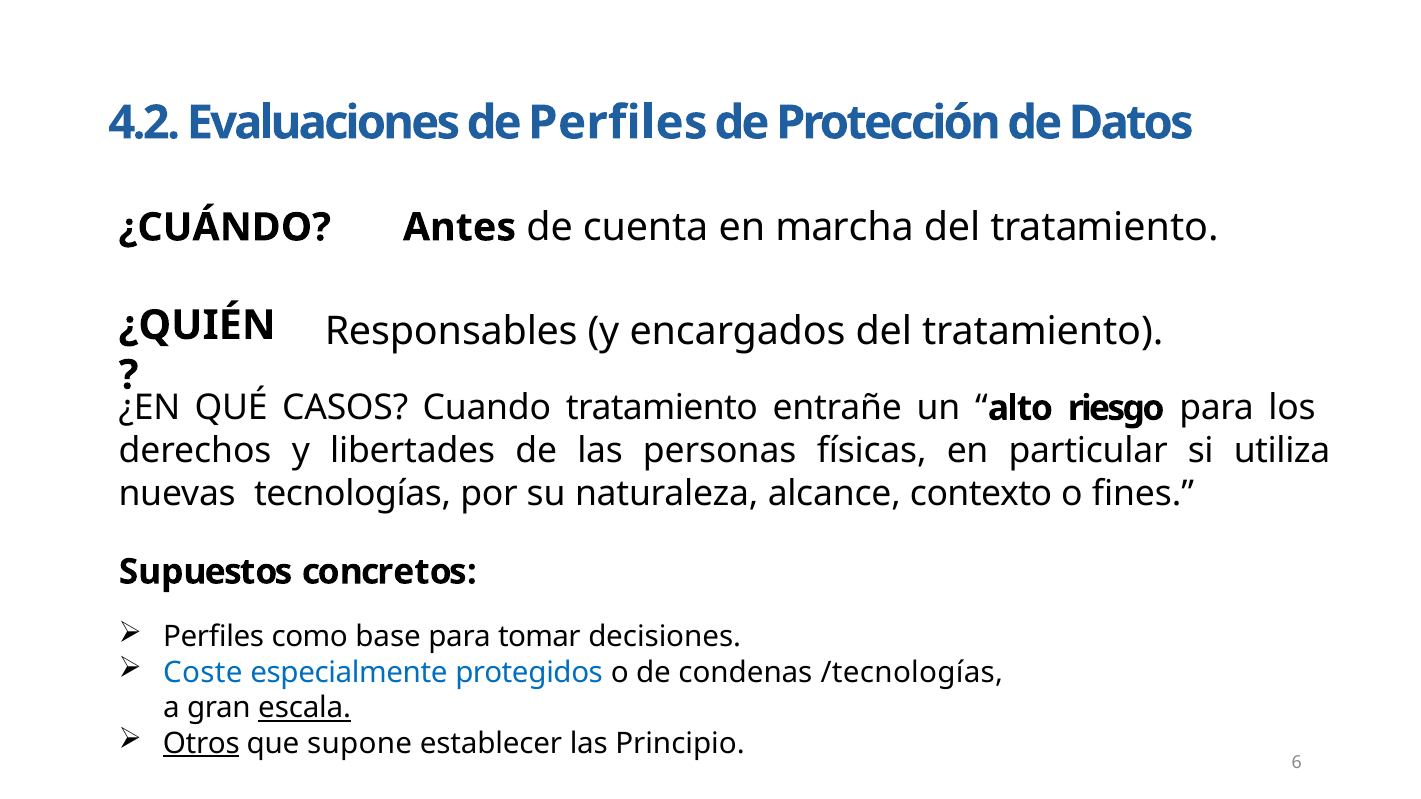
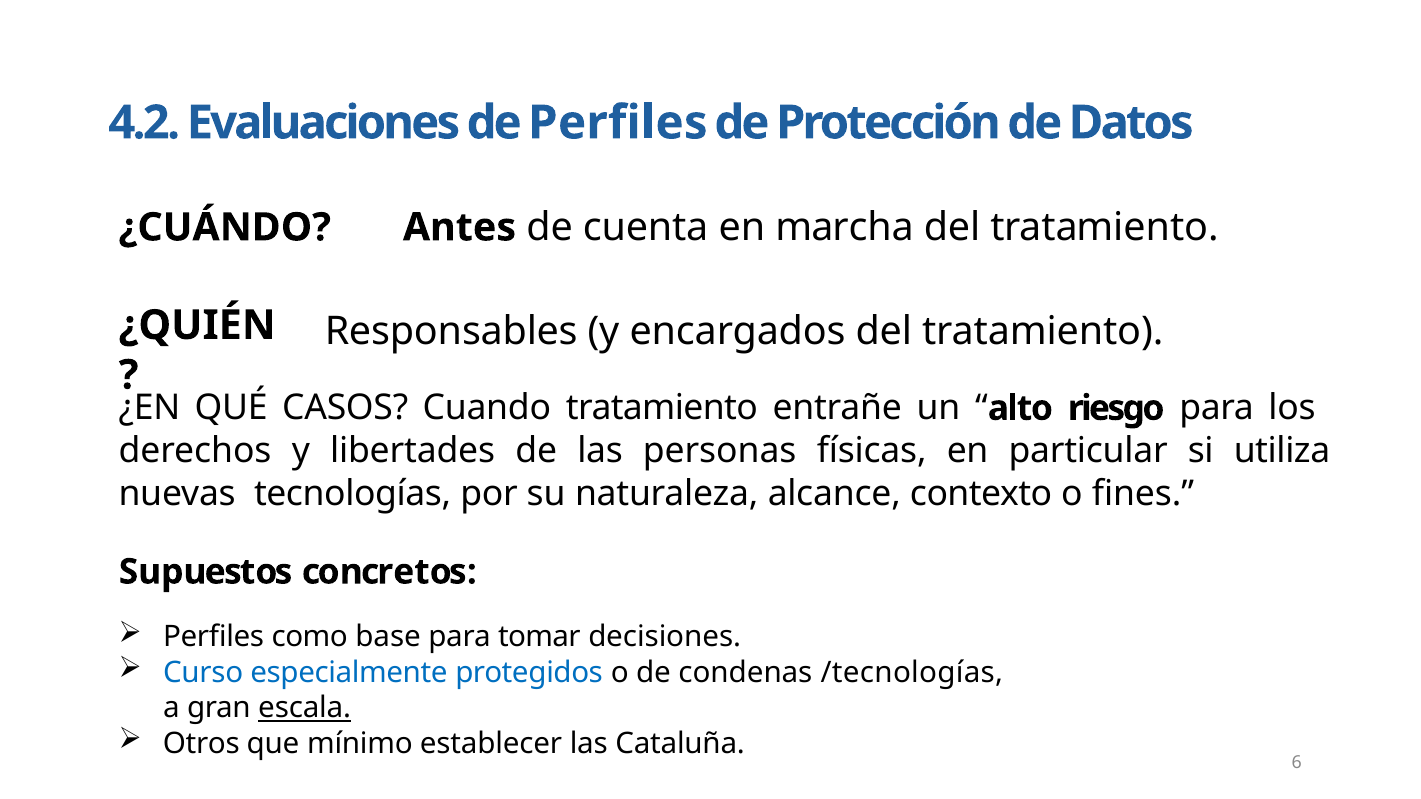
Coste: Coste -> Curso
Otros underline: present -> none
supone: supone -> mínimo
Principio: Principio -> Cataluña
